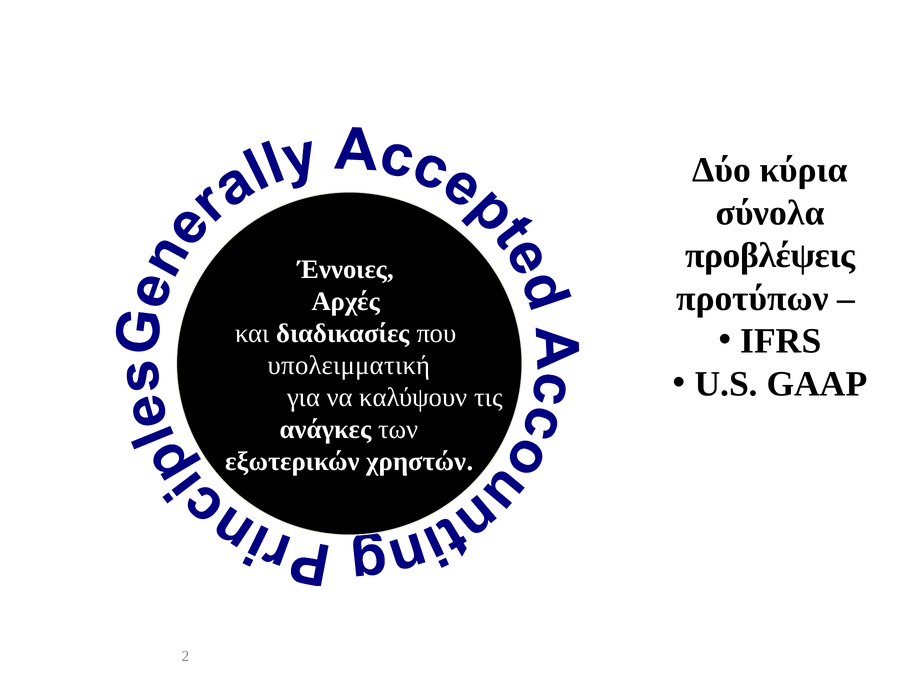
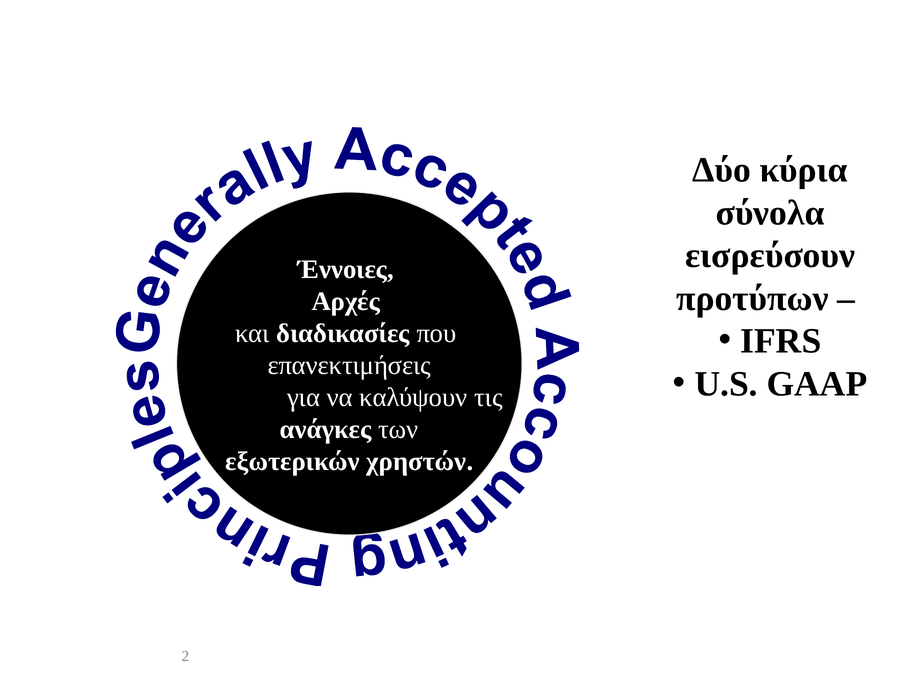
προβλέψεις: προβλέψεις -> εισρεύσουν
υπολειμματική: υπολειμματική -> επανεκτιμήσεις
